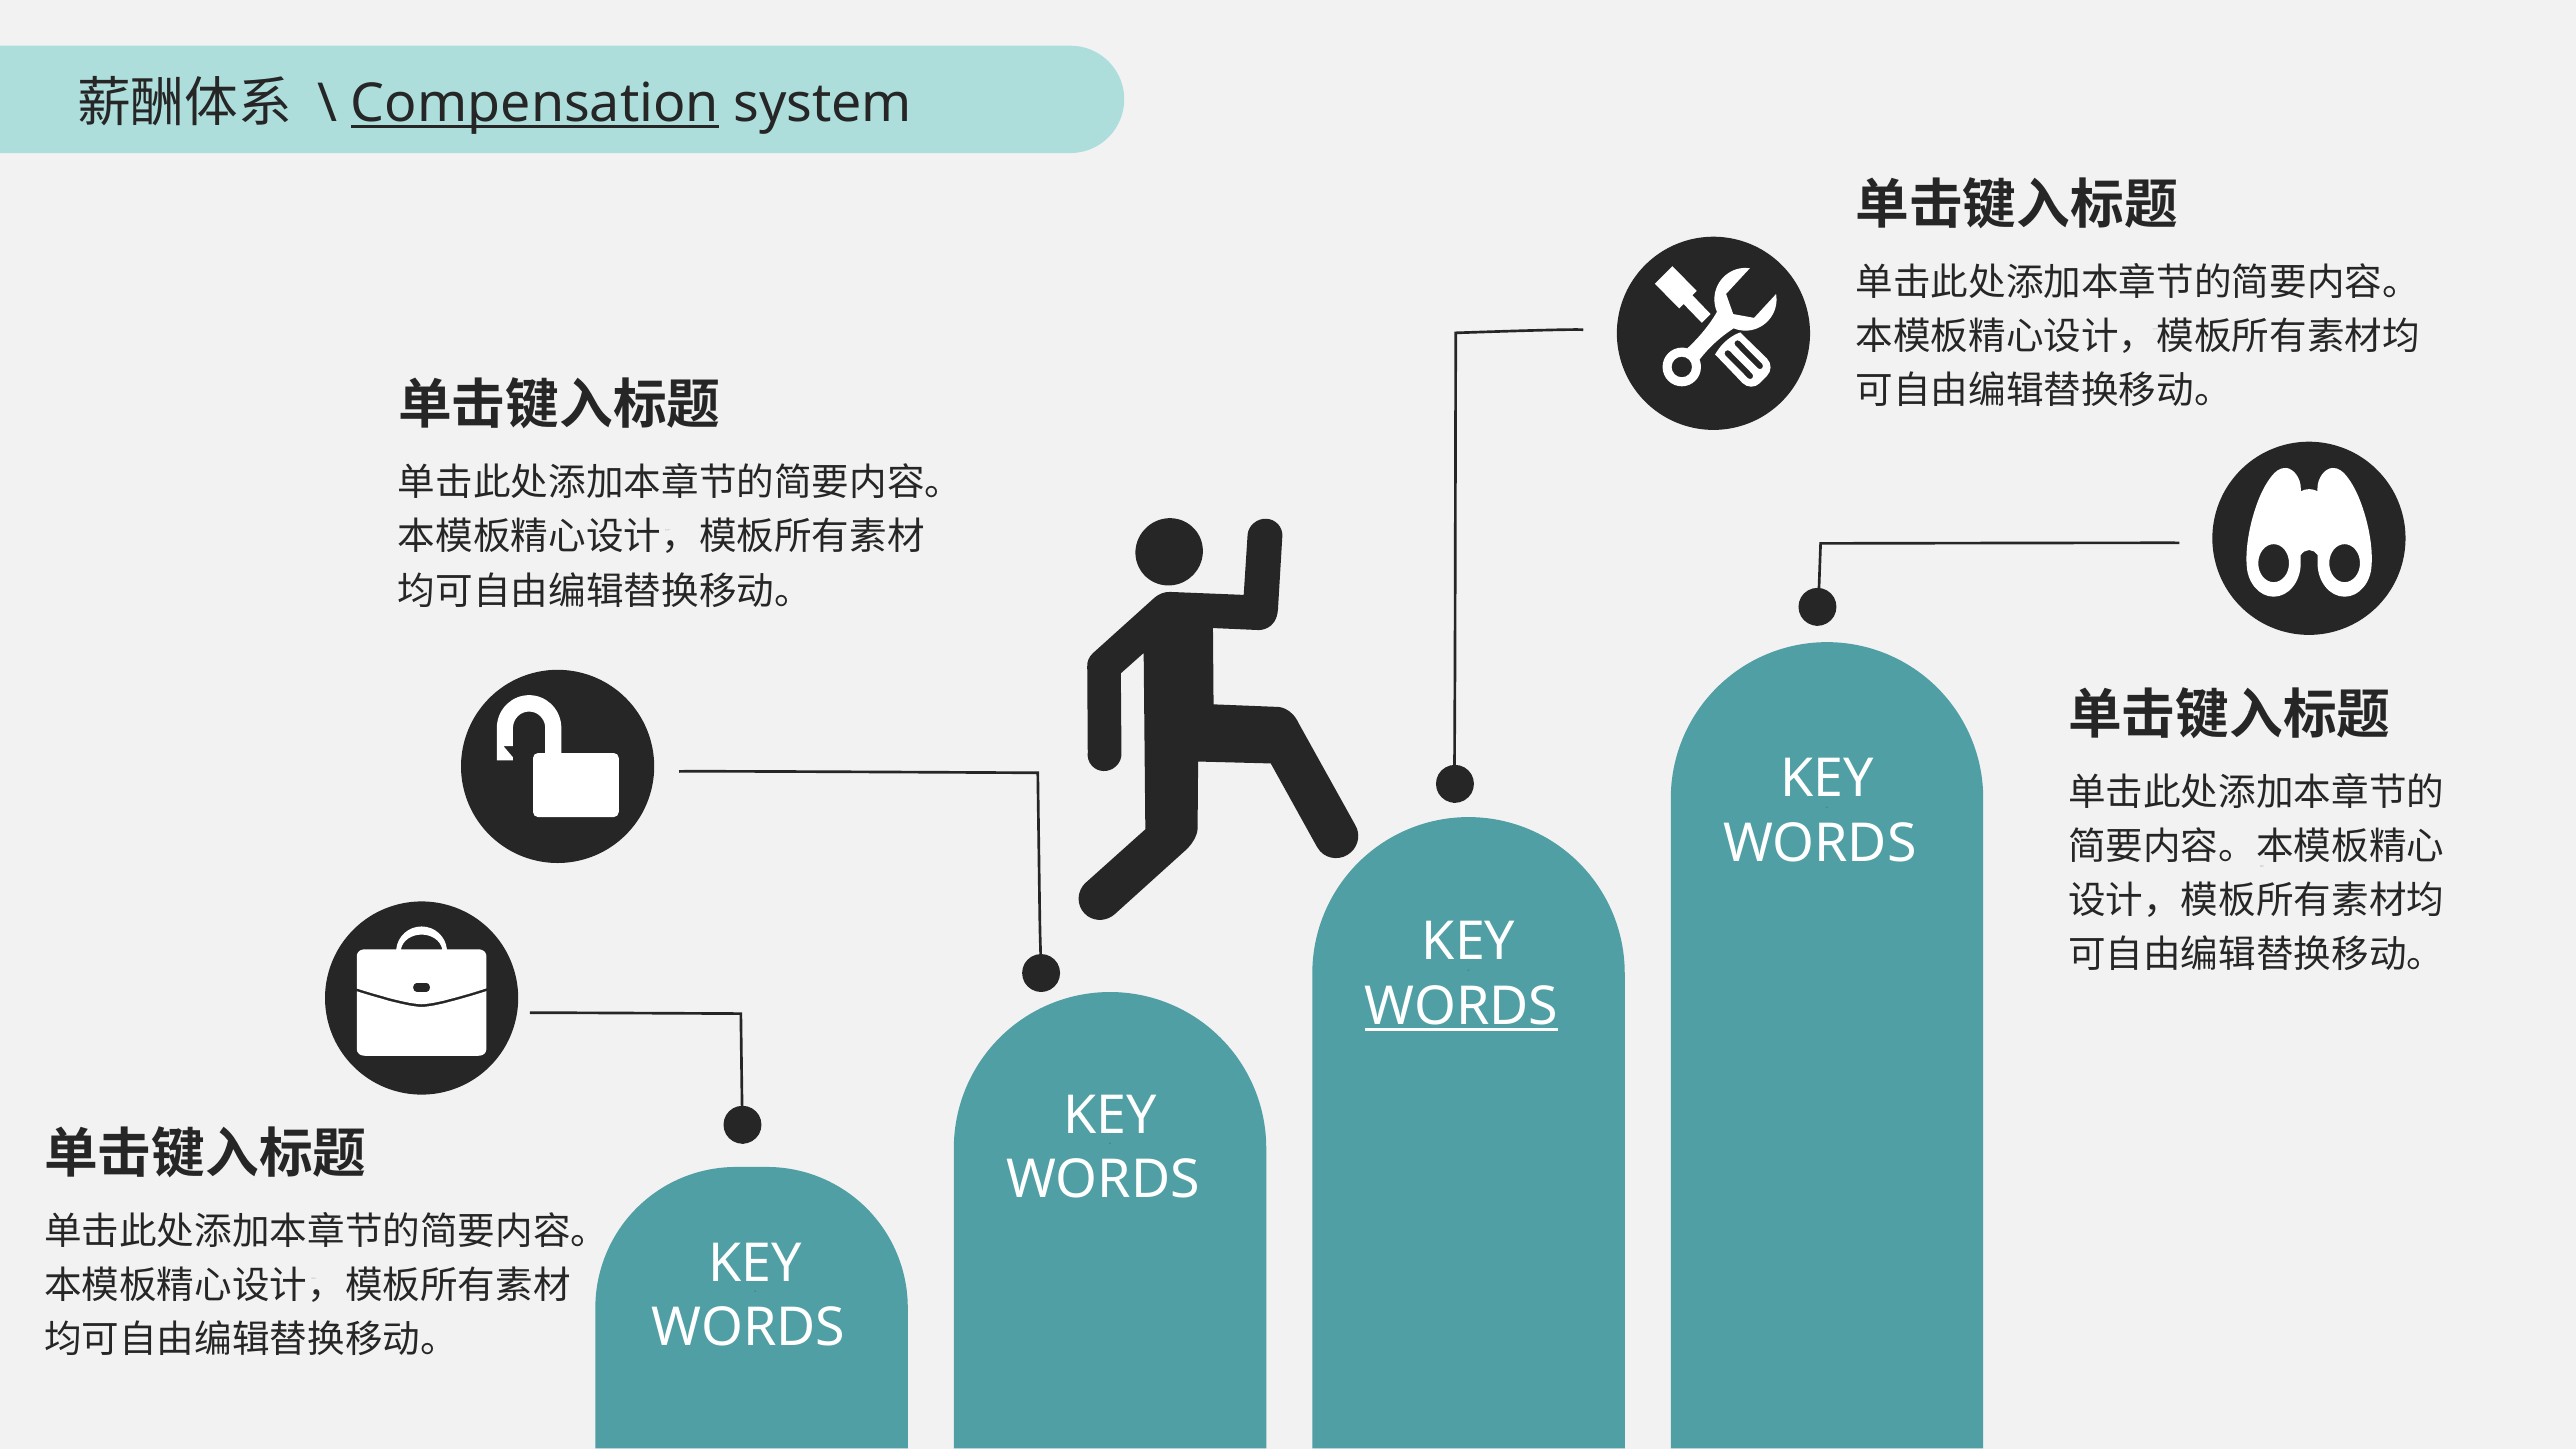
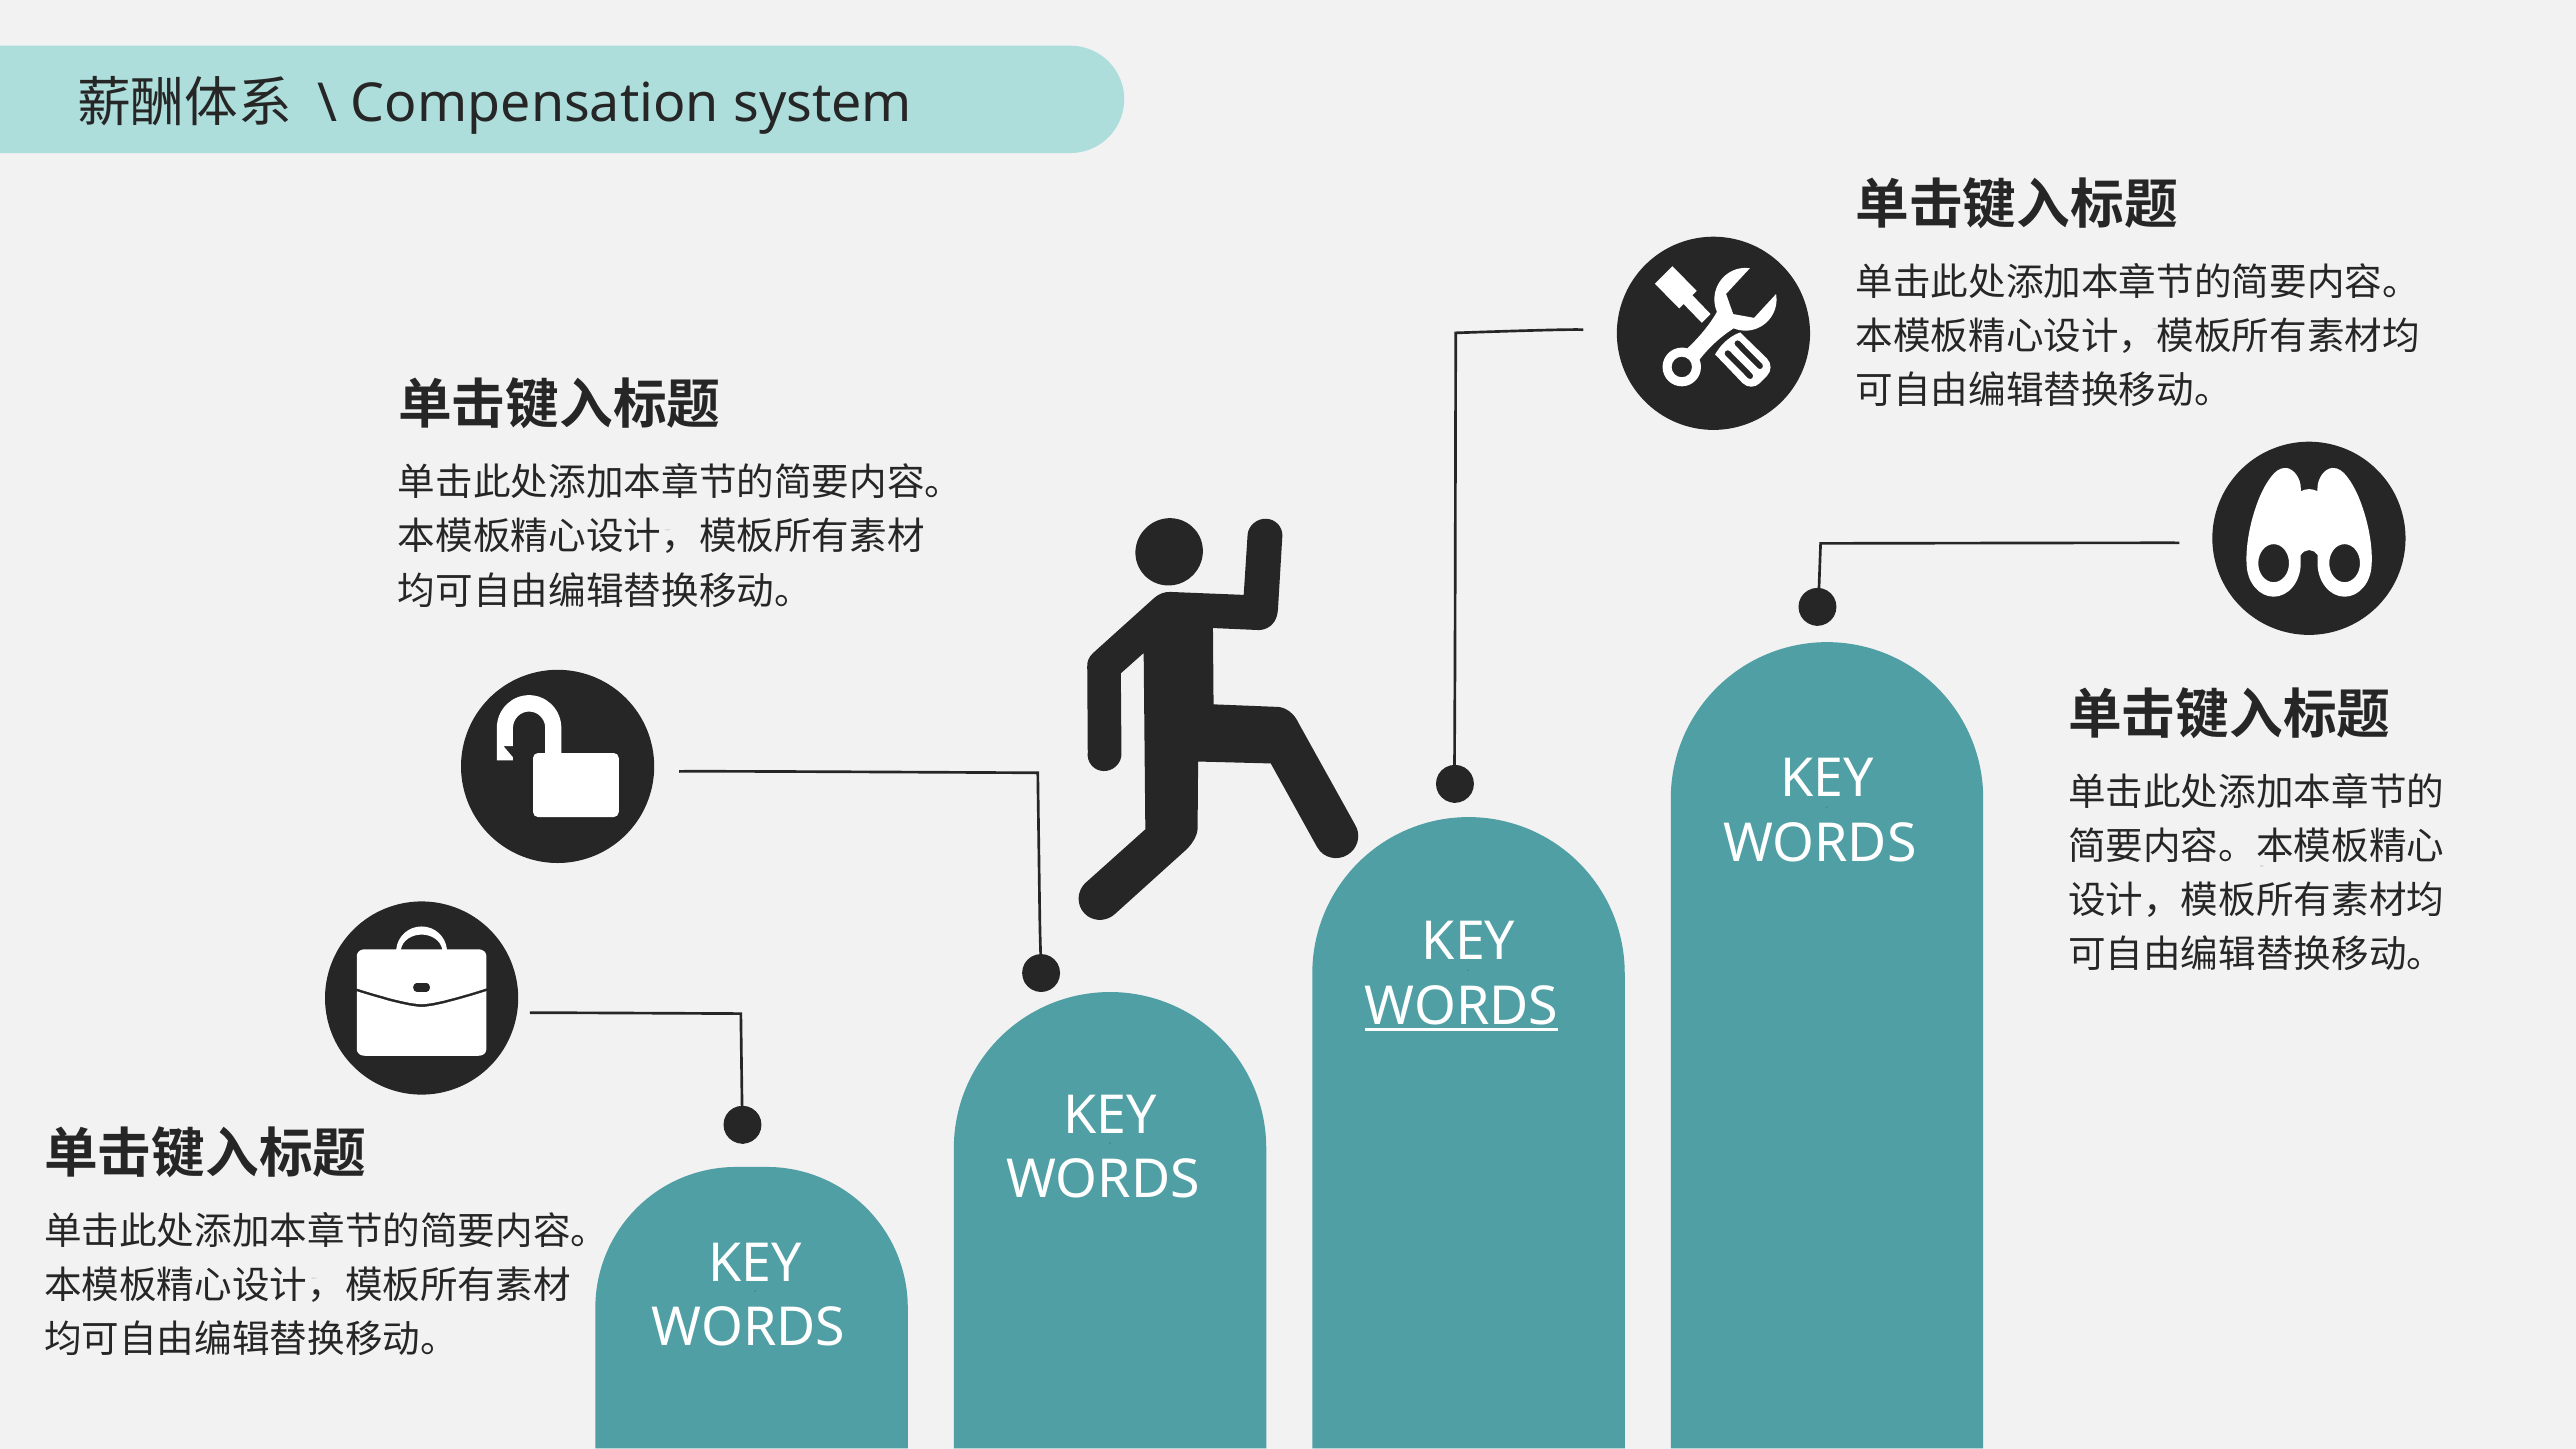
Compensation underline: present -> none
